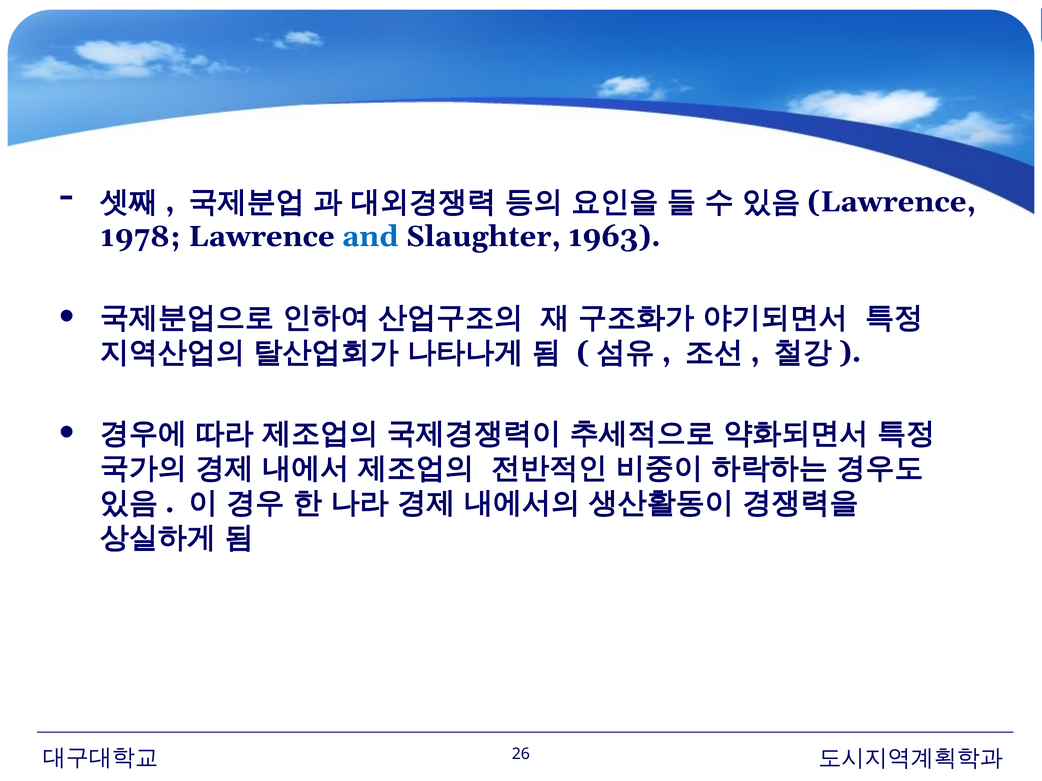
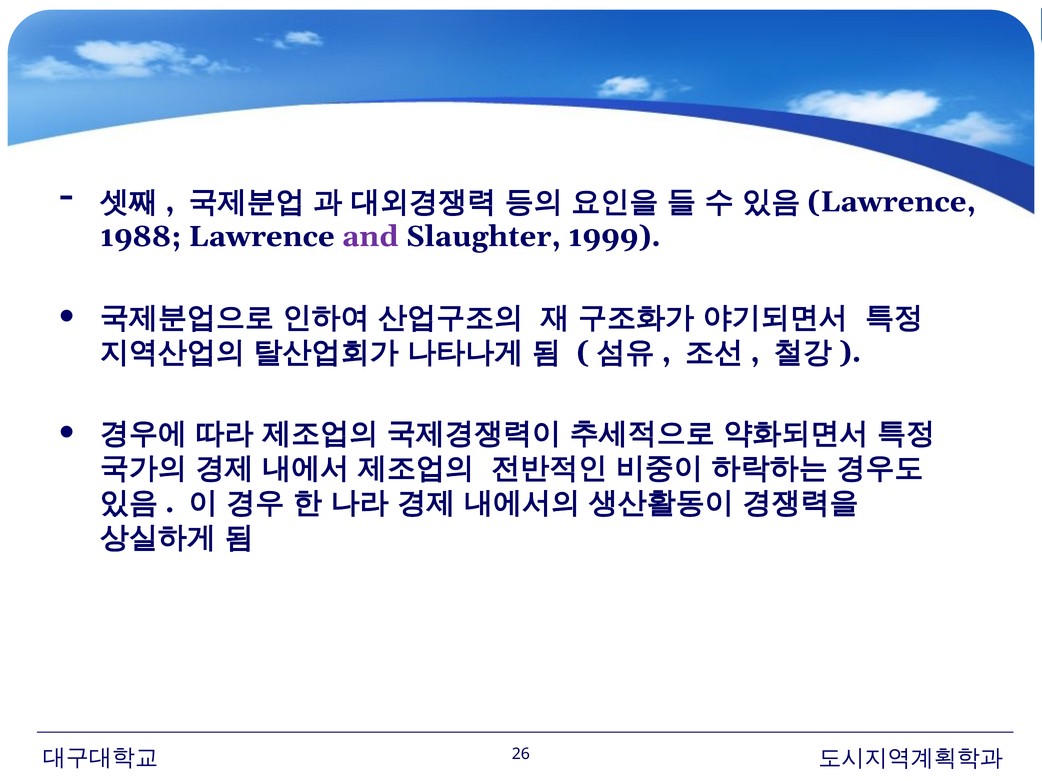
1978: 1978 -> 1988
and colour: blue -> purple
1963: 1963 -> 1999
